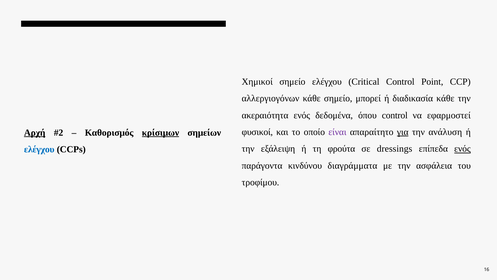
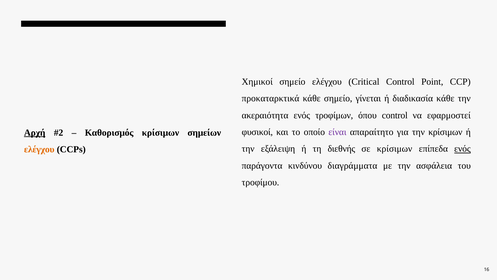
αλλεργιογόνων: αλλεργιογόνων -> προκαταρκτικά
μπορεί: μπορεί -> γίνεται
δεδομένα: δεδομένα -> τροφίμων
για underline: present -> none
την ανάλυση: ανάλυση -> κρίσιμων
κρίσιμων at (161, 132) underline: present -> none
φρούτα: φρούτα -> διεθνής
σε dressings: dressings -> κρίσιμων
ελέγχου at (39, 149) colour: blue -> orange
